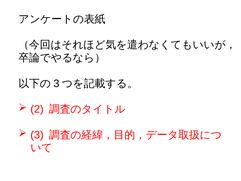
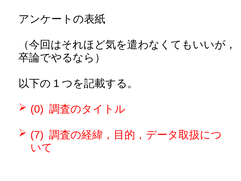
3 at (56, 83): 3 -> 1
2: 2 -> 0
3 at (37, 135): 3 -> 7
